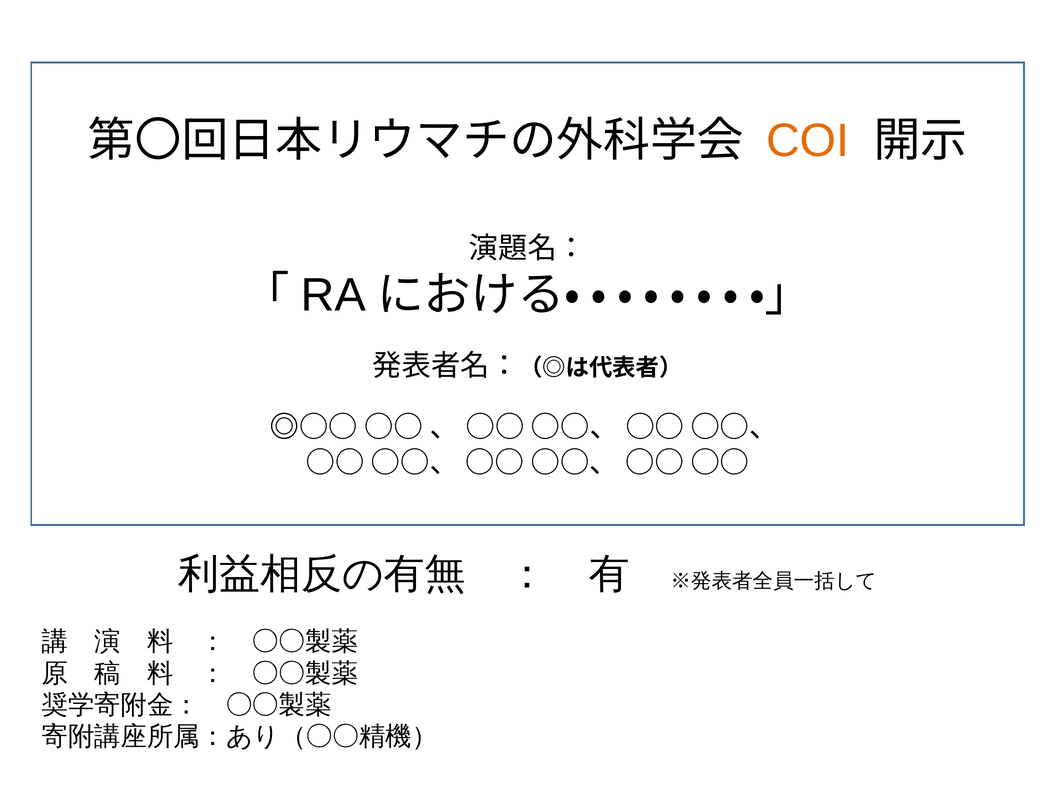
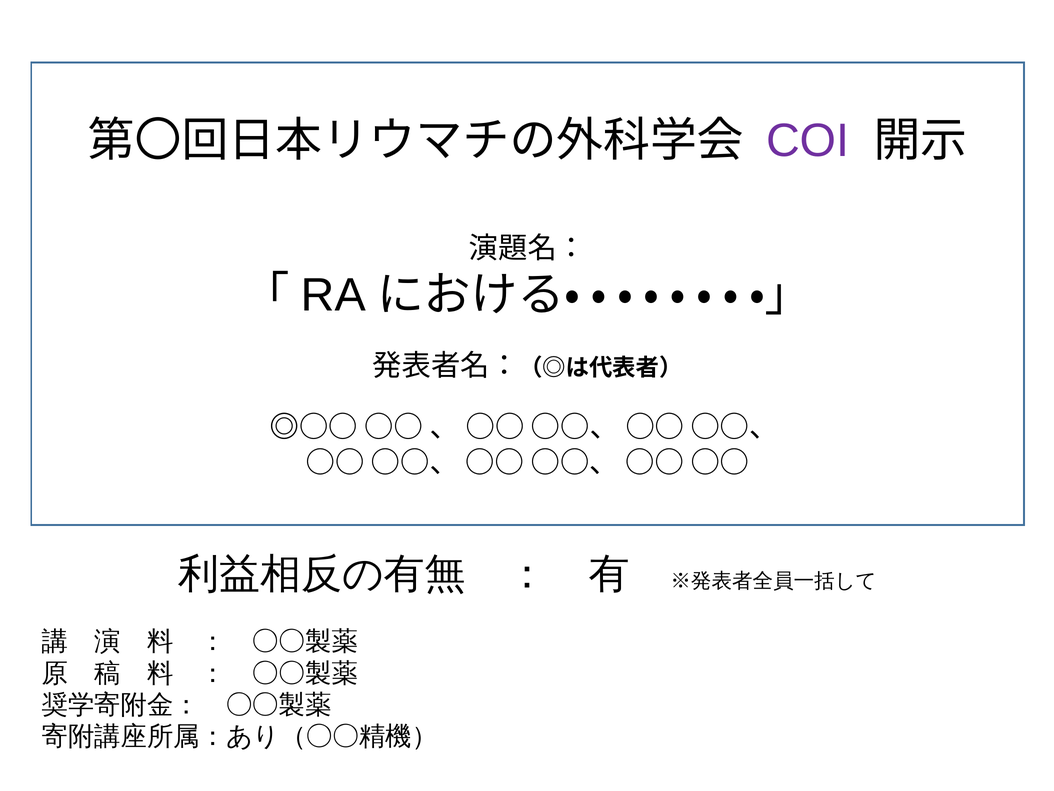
COI colour: orange -> purple
